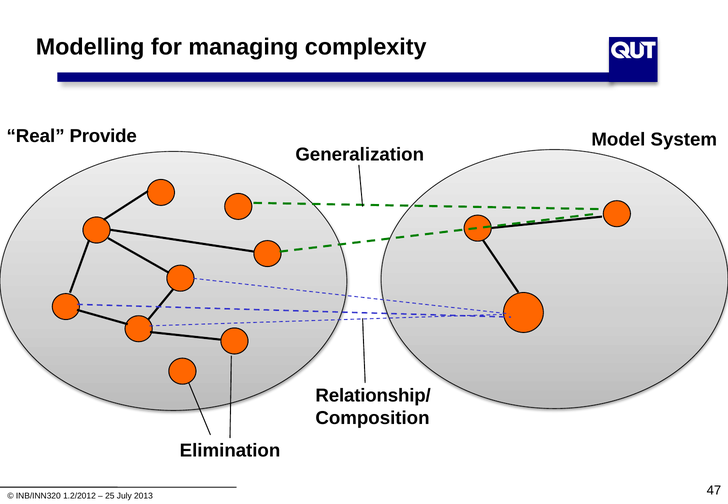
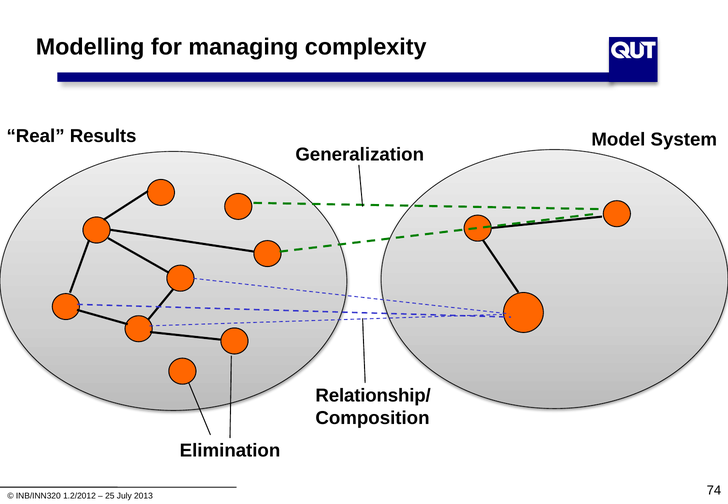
Provide: Provide -> Results
47: 47 -> 74
